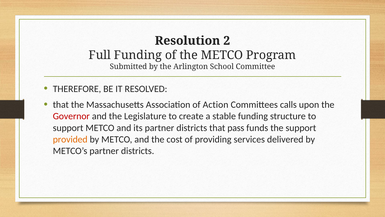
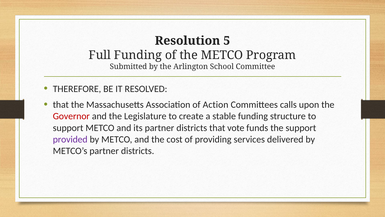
2: 2 -> 5
pass: pass -> vote
provided colour: orange -> purple
